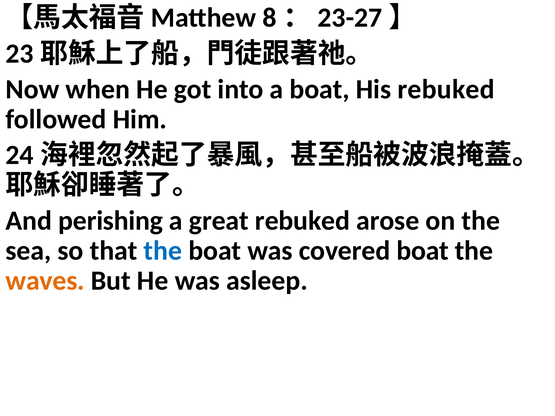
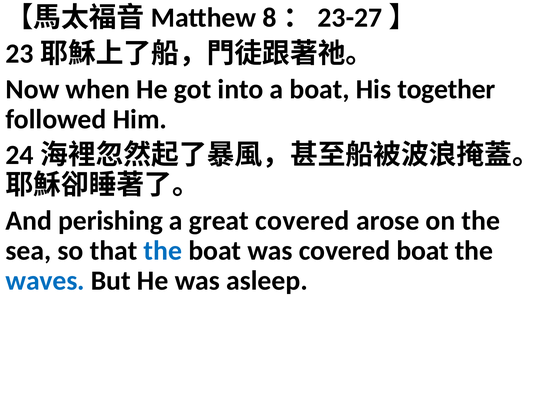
His rebuked: rebuked -> together
great rebuked: rebuked -> covered
waves colour: orange -> blue
